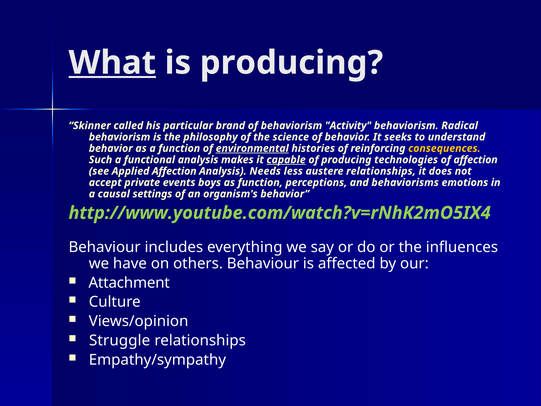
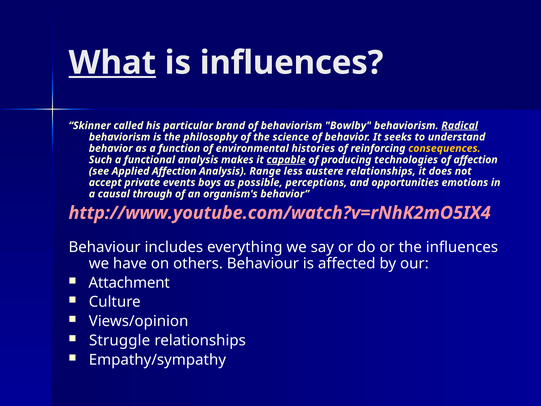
is producing: producing -> influences
Activity: Activity -> Bowlby
Radical underline: none -> present
environmental underline: present -> none
Needs: Needs -> Range
as function: function -> possible
behaviorisms: behaviorisms -> opportunities
settings: settings -> through
http://www.youtube.com/watch?v=rNhK2mO5IX4 colour: light green -> pink
